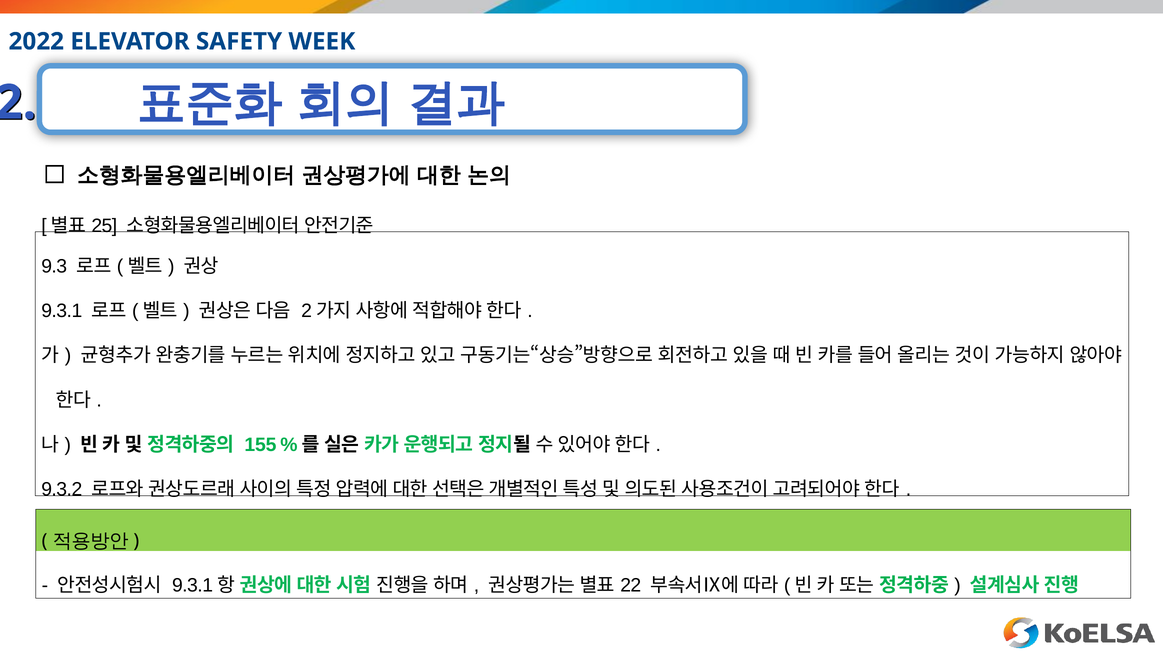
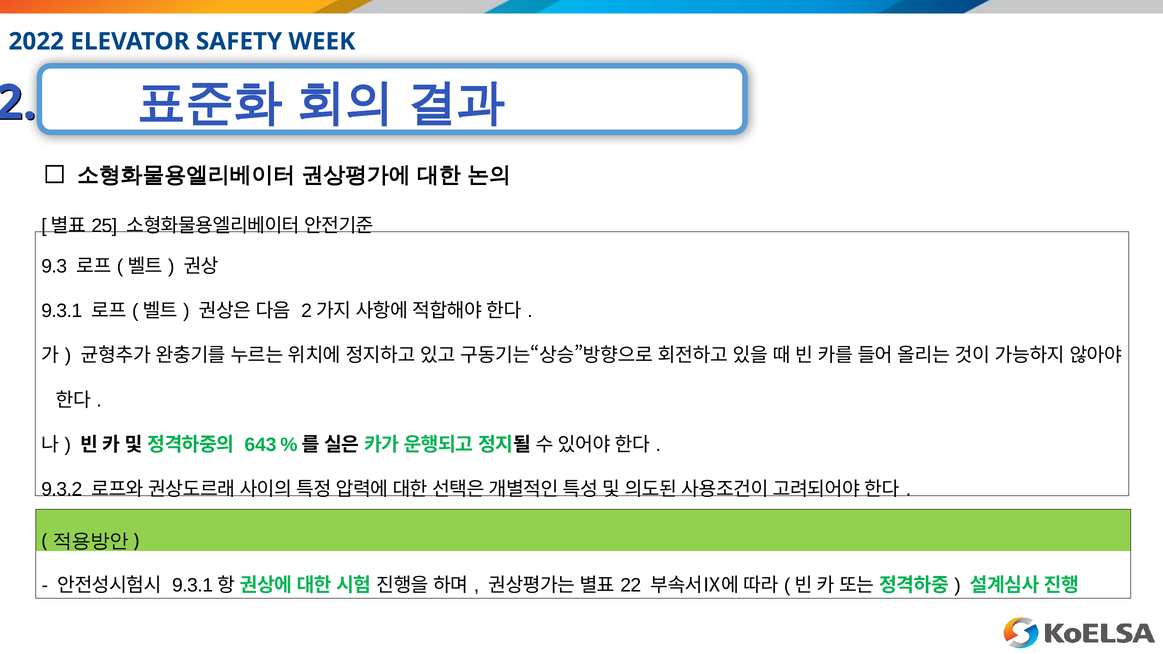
155: 155 -> 643
